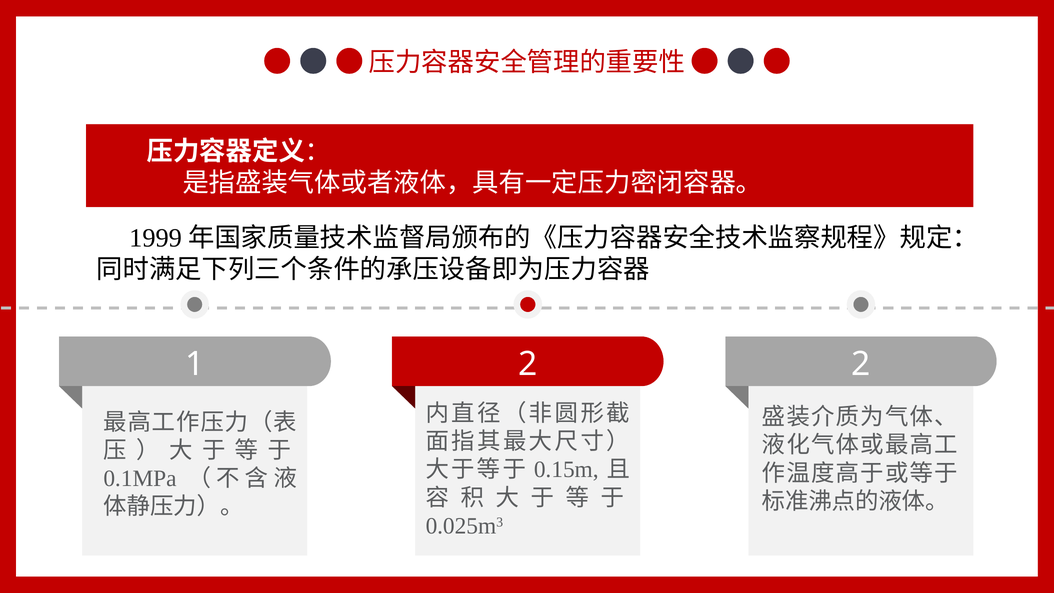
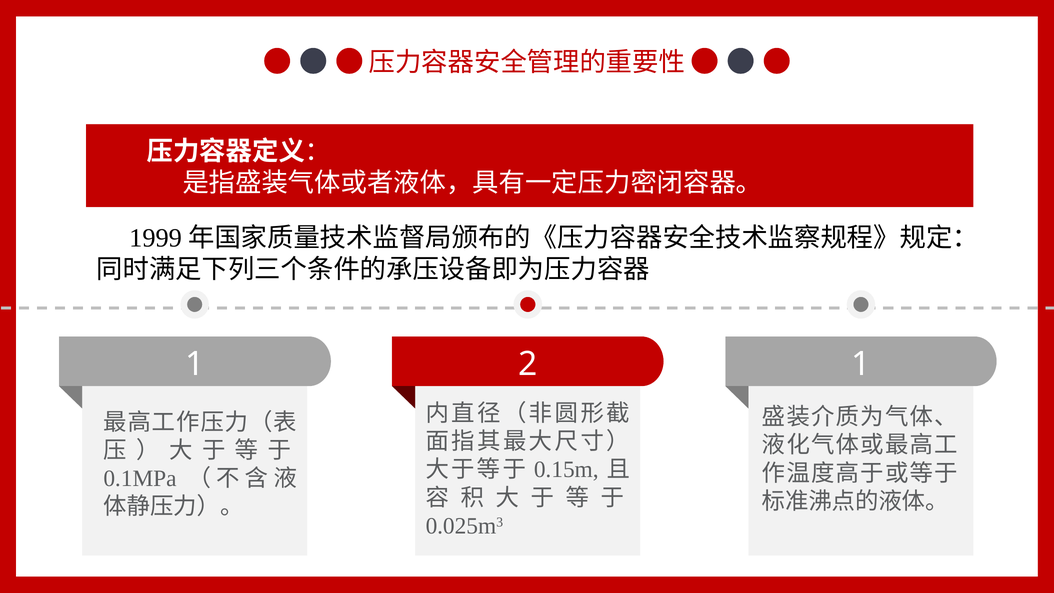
2 2: 2 -> 1
